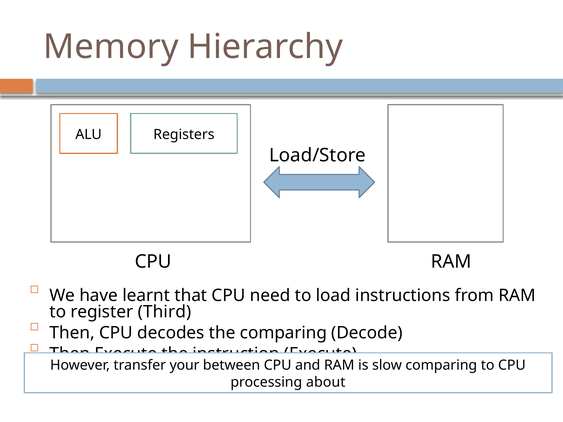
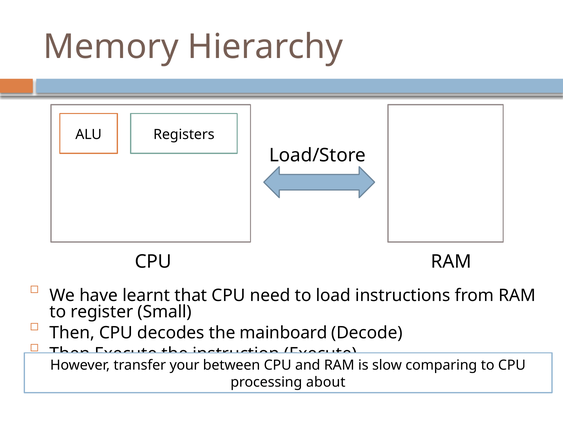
Third: Third -> Small
the comparing: comparing -> mainboard
